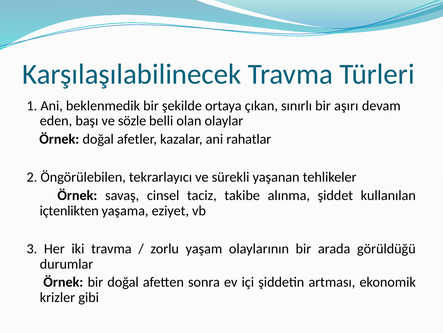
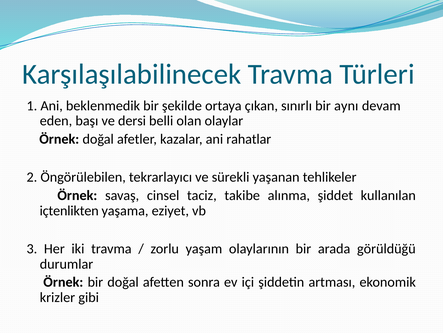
aşırı: aşırı -> aynı
sözle: sözle -> dersi
